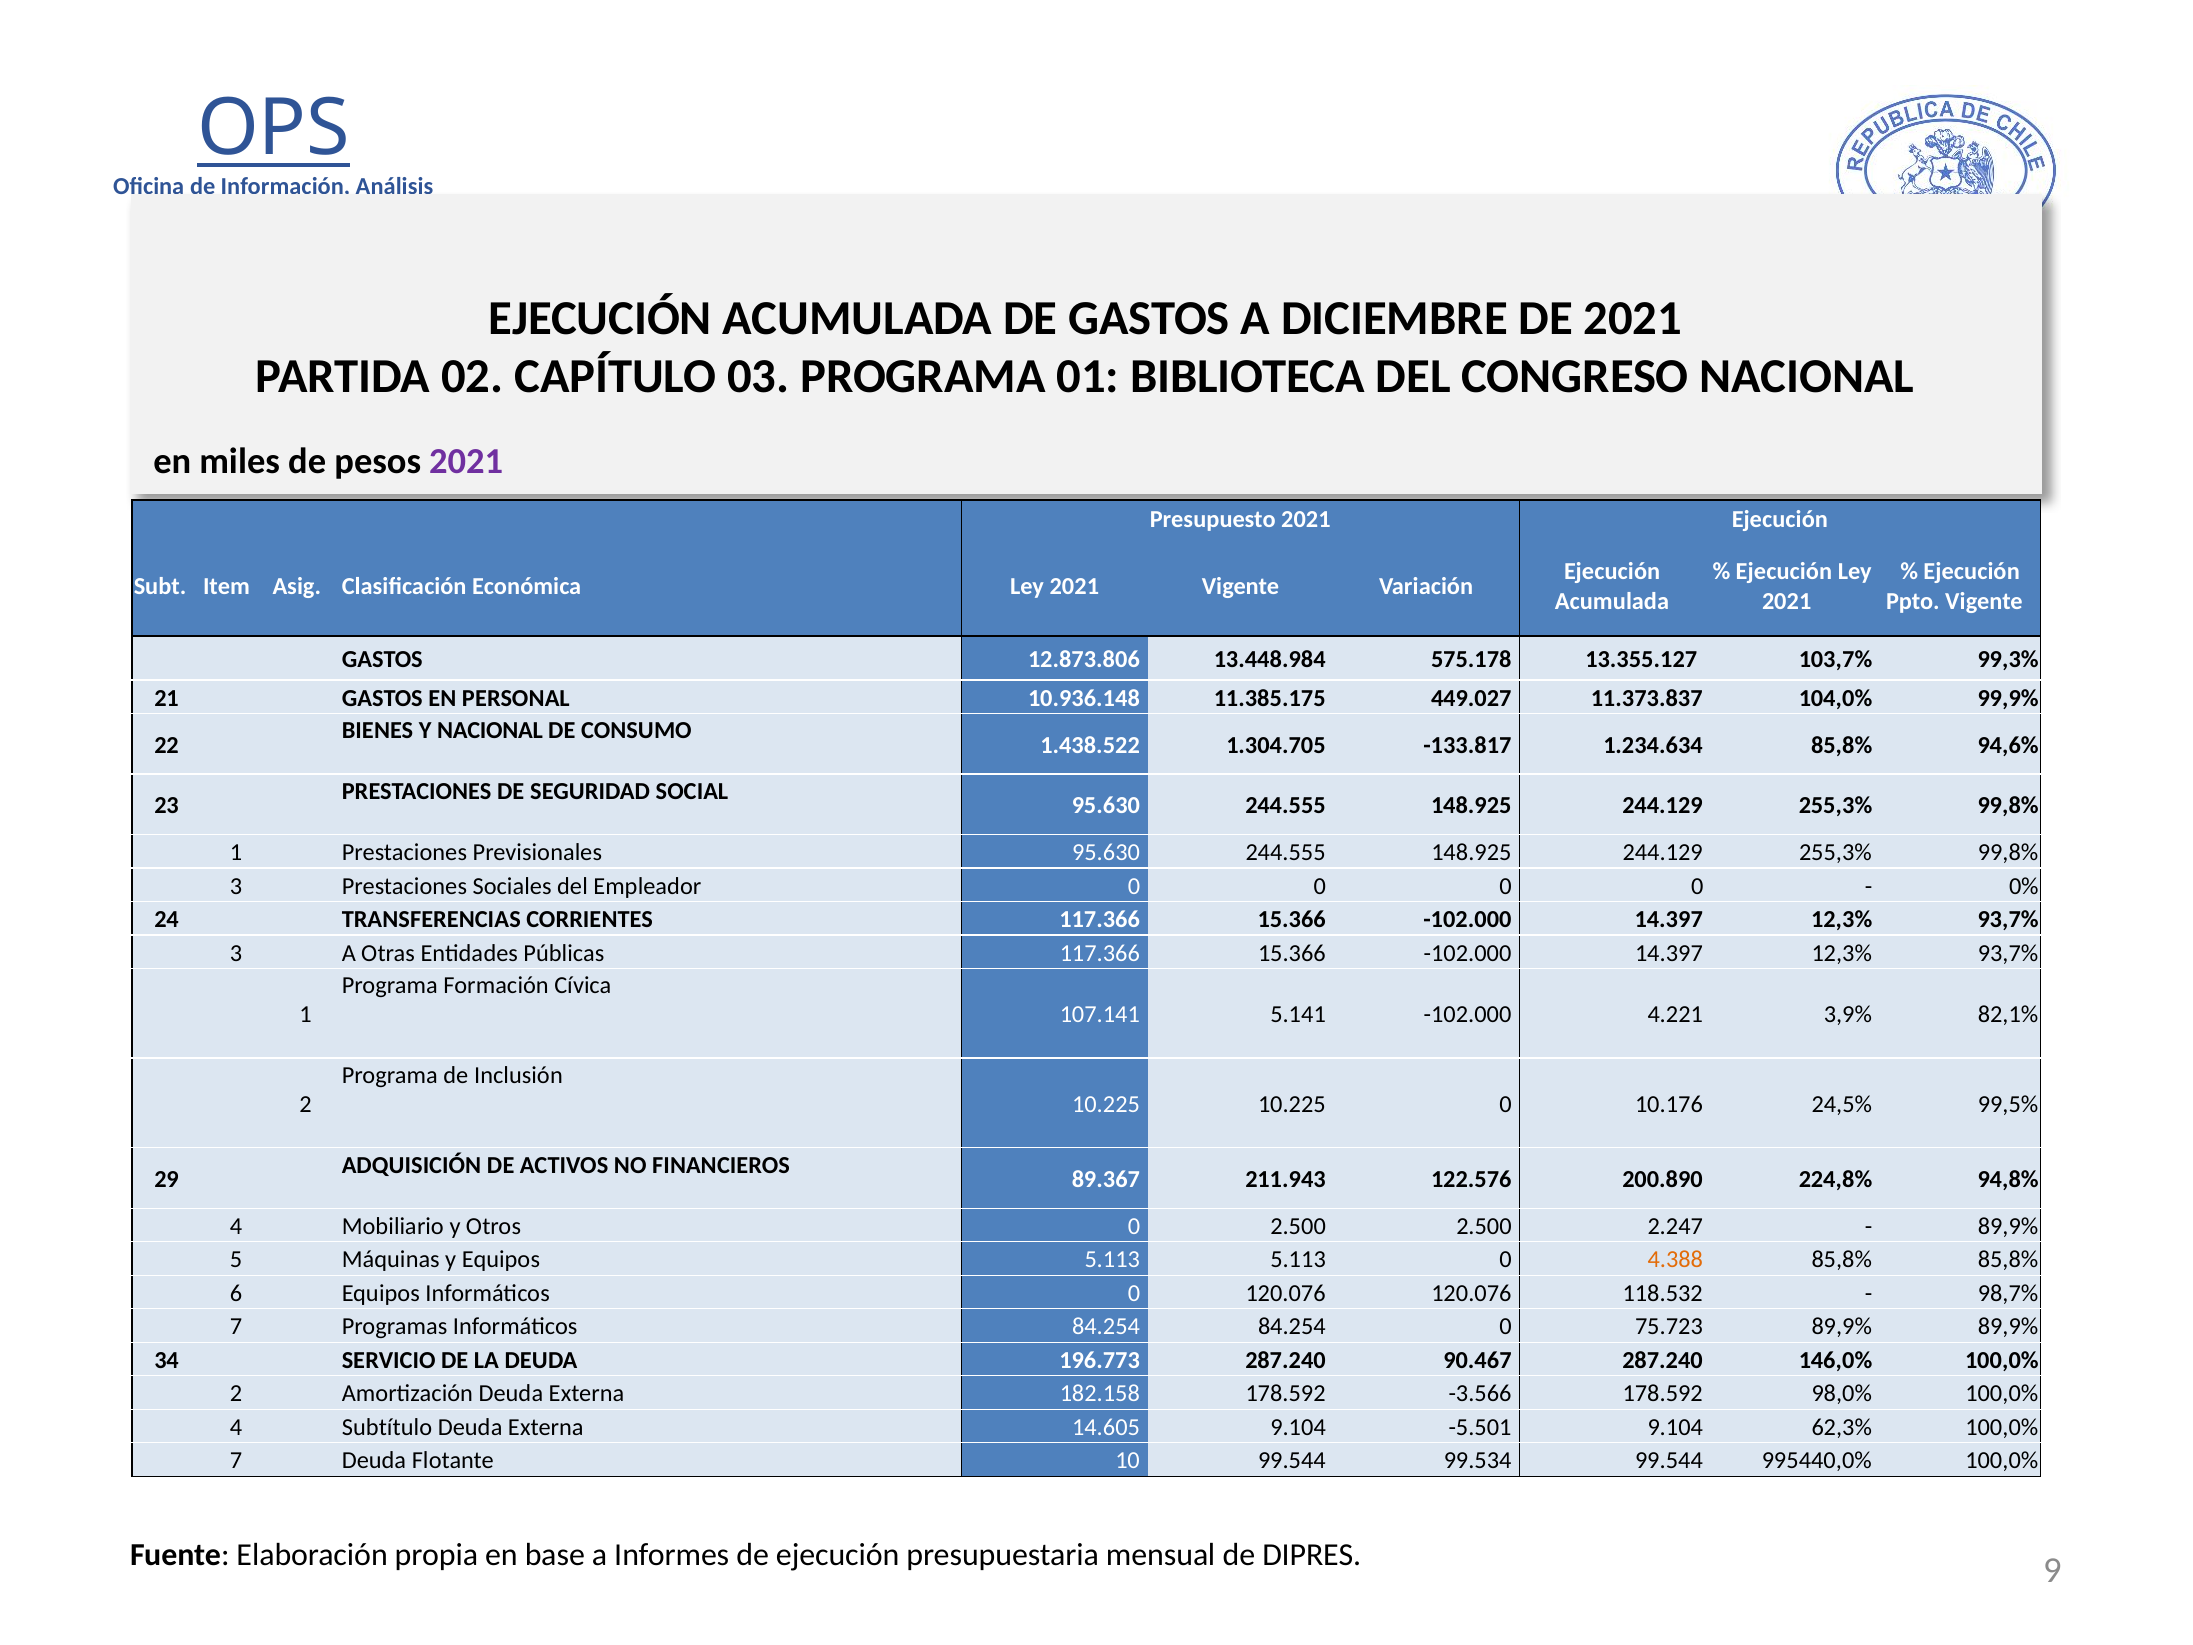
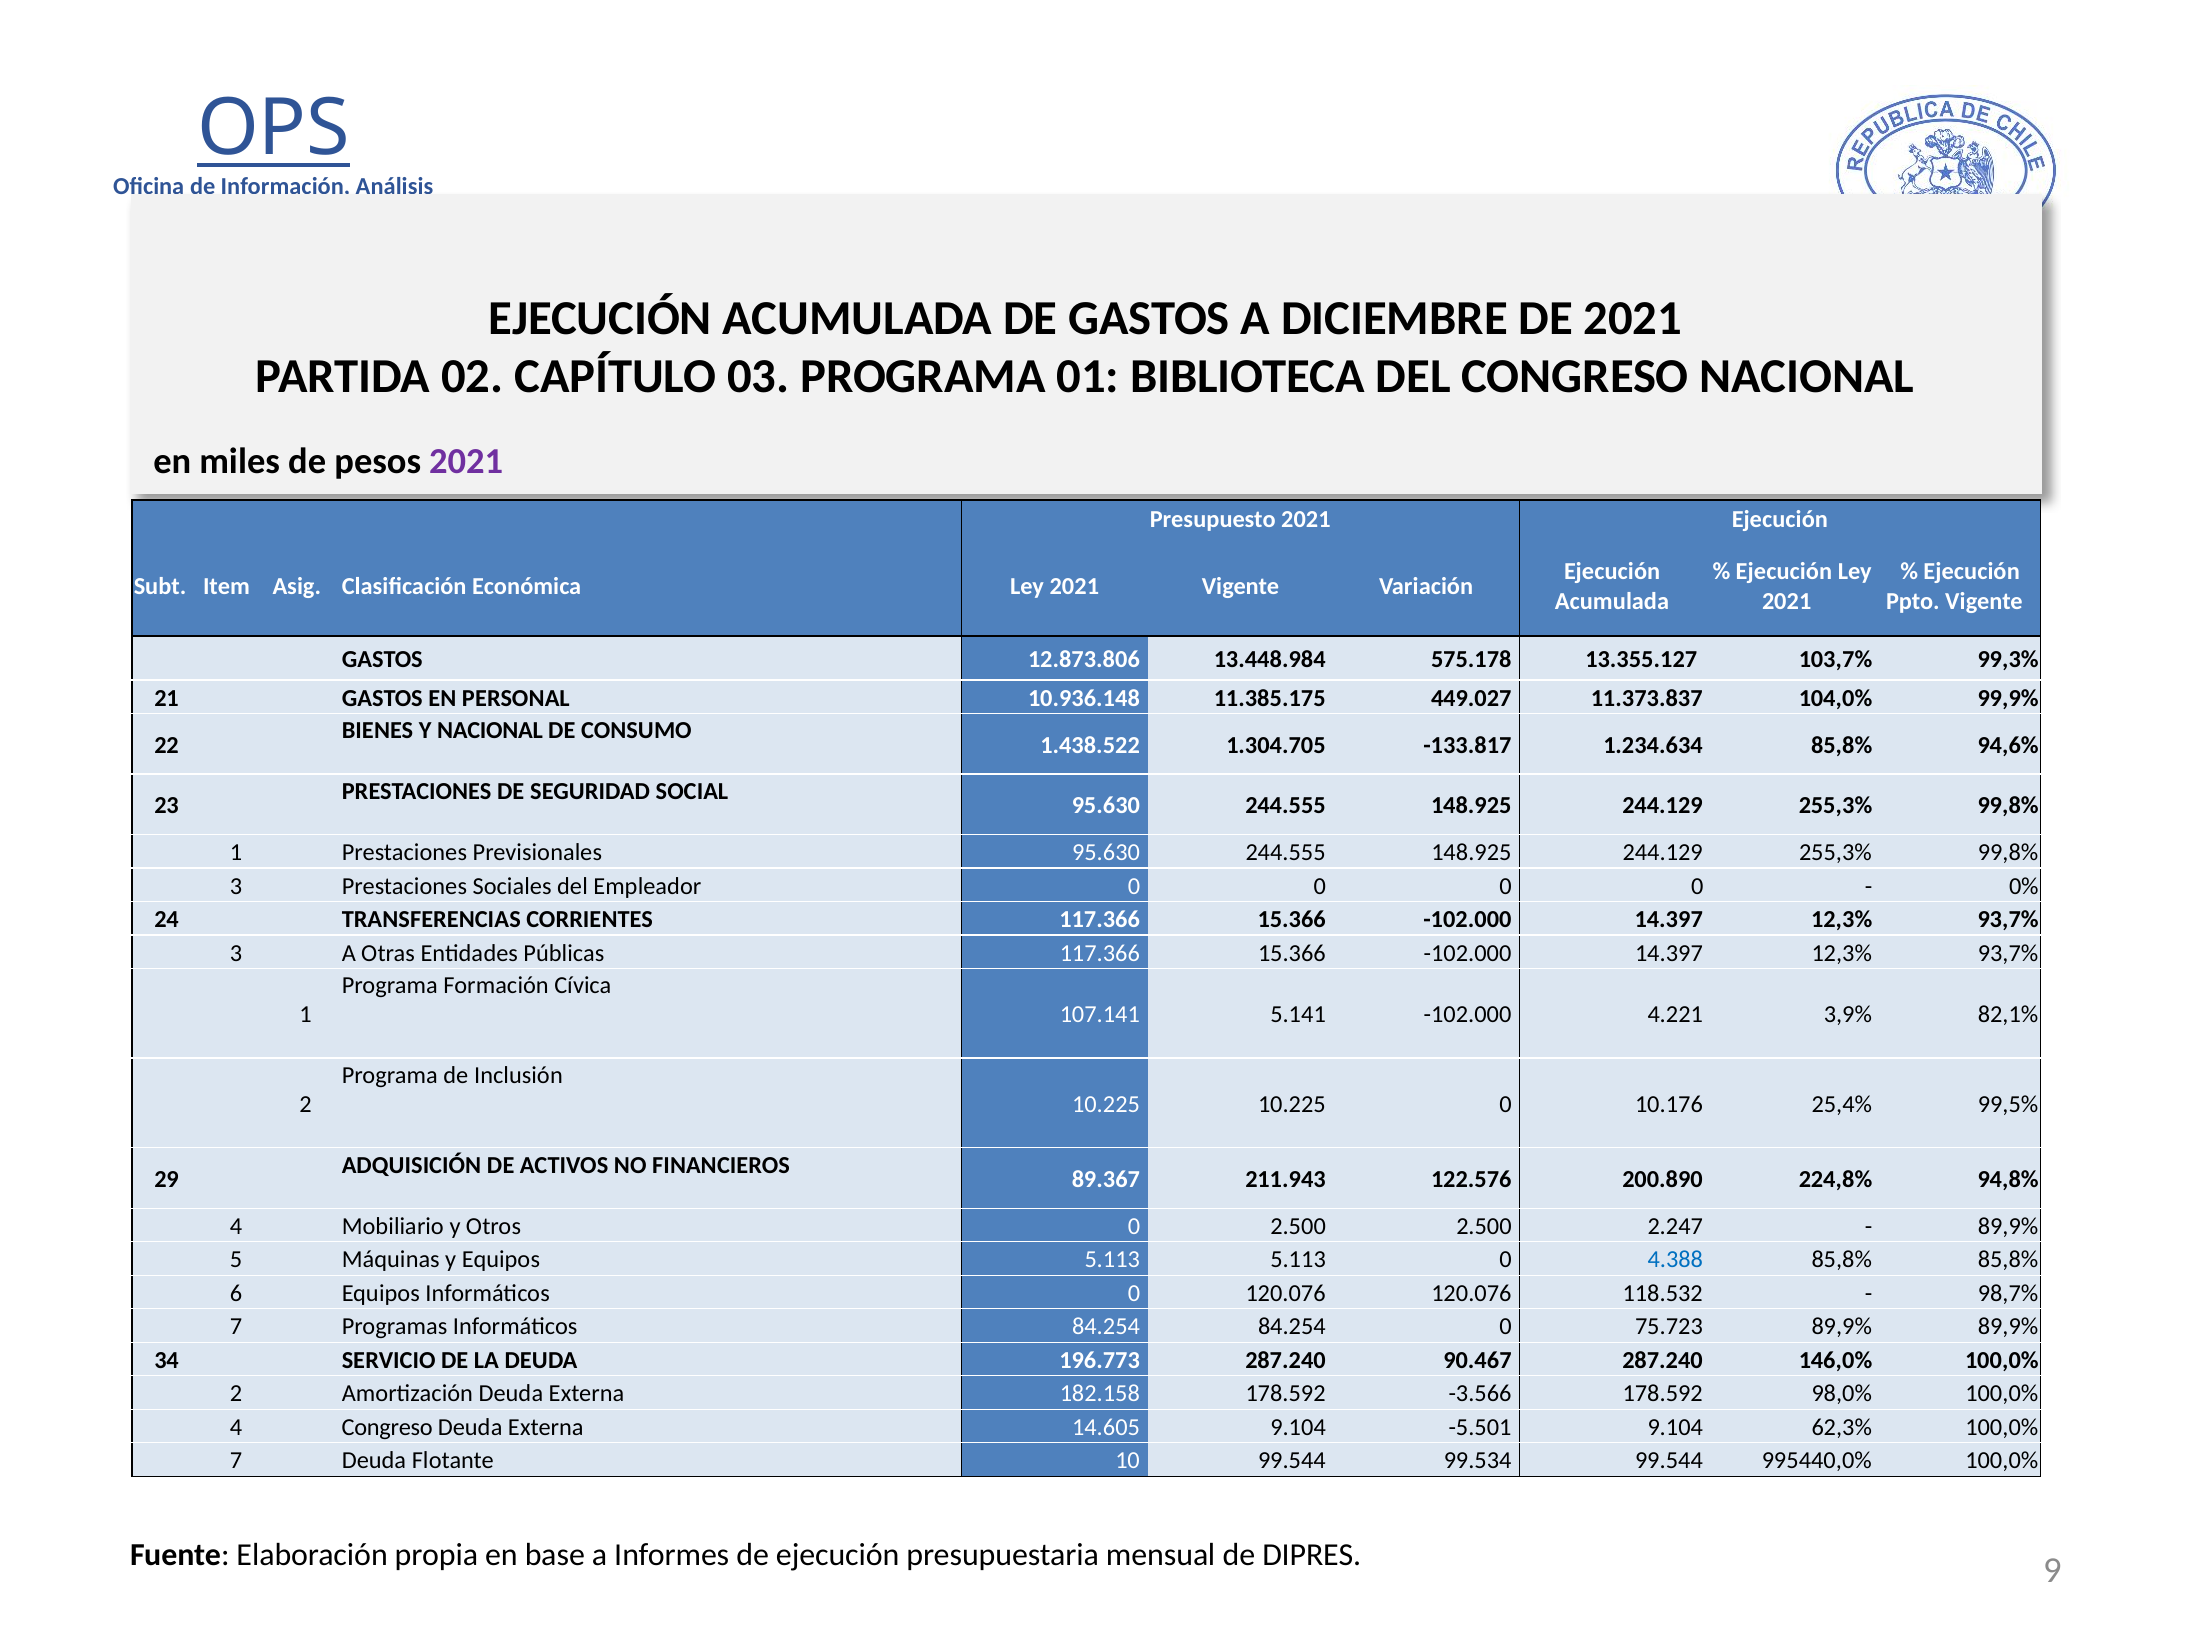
24,5%: 24,5% -> 25,4%
4.388 colour: orange -> blue
4 Subtítulo: Subtítulo -> Congreso
